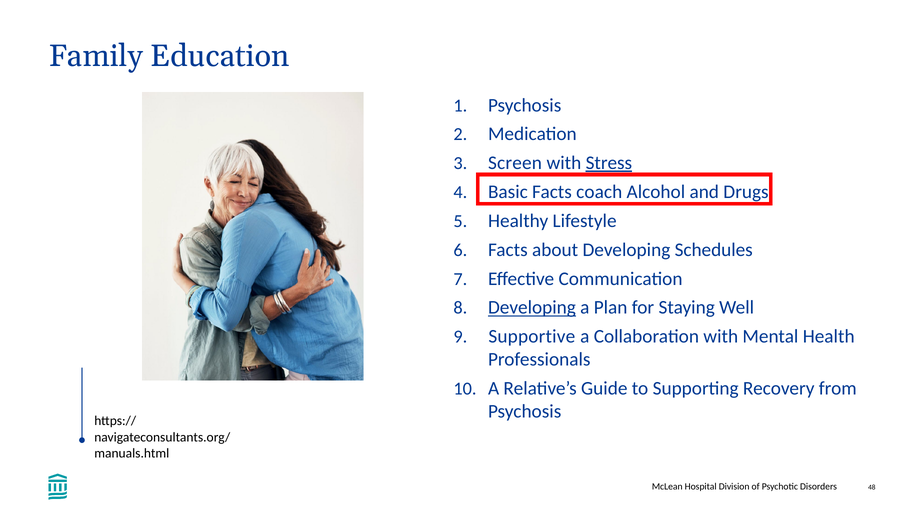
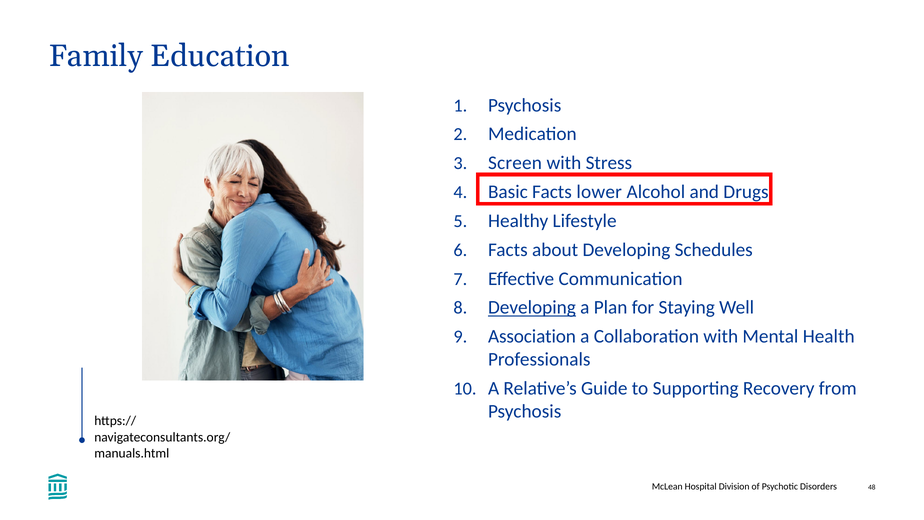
Stress underline: present -> none
coach: coach -> lower
Supportive: Supportive -> Association
